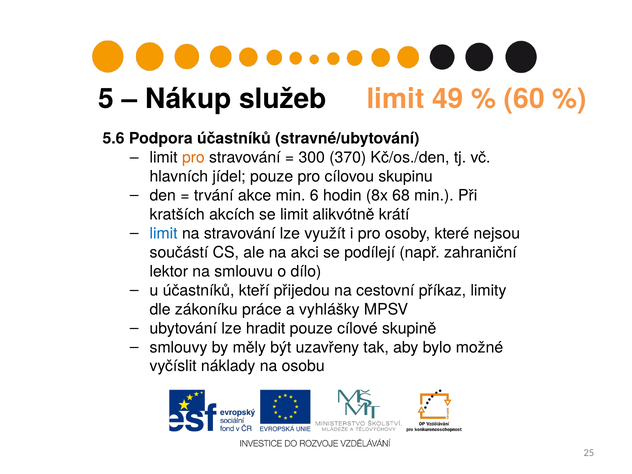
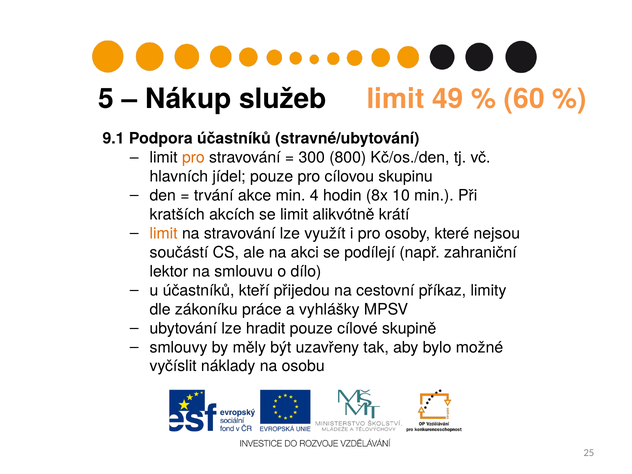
5.6: 5.6 -> 9.1
370: 370 -> 800
6: 6 -> 4
68: 68 -> 10
limit at (164, 234) colour: blue -> orange
